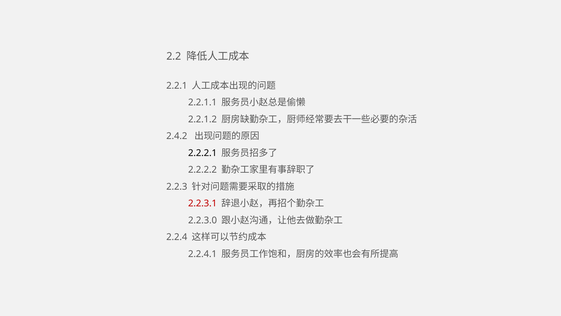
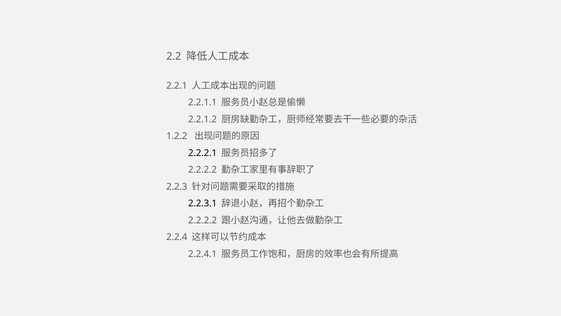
2.4.2: 2.4.2 -> 1.2.2
2.2.3.1 colour: red -> black
2.2.3.0 at (203, 220): 2.2.3.0 -> 2.2.2.2
